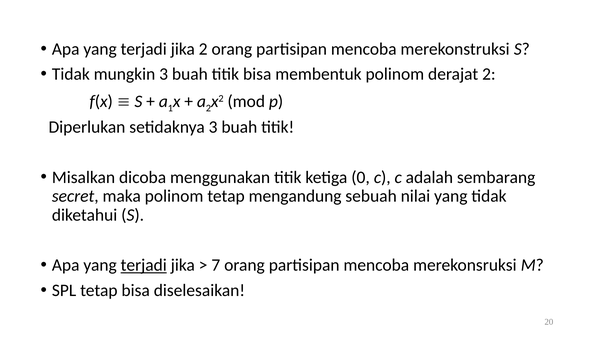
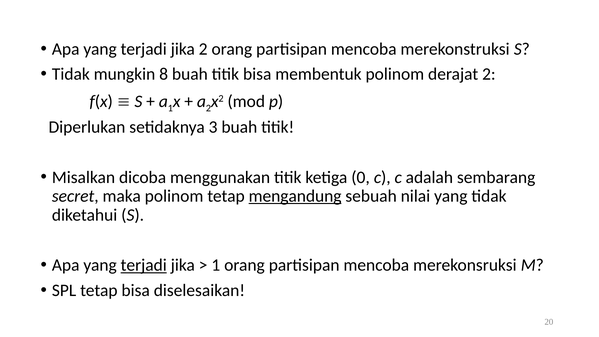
mungkin 3: 3 -> 8
mengandung underline: none -> present
7 at (216, 265): 7 -> 1
